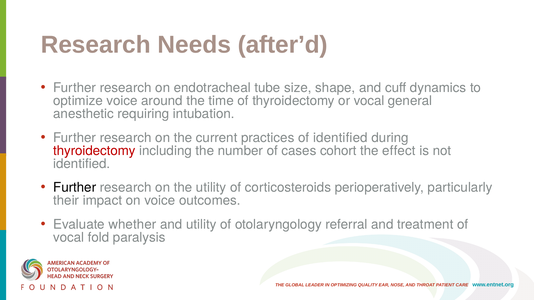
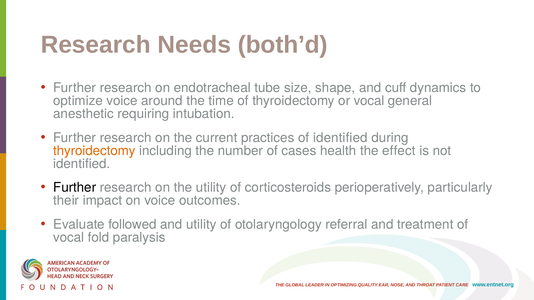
after’d: after’d -> both’d
thyroidectomy at (94, 151) colour: red -> orange
cohort: cohort -> health
whether: whether -> followed
